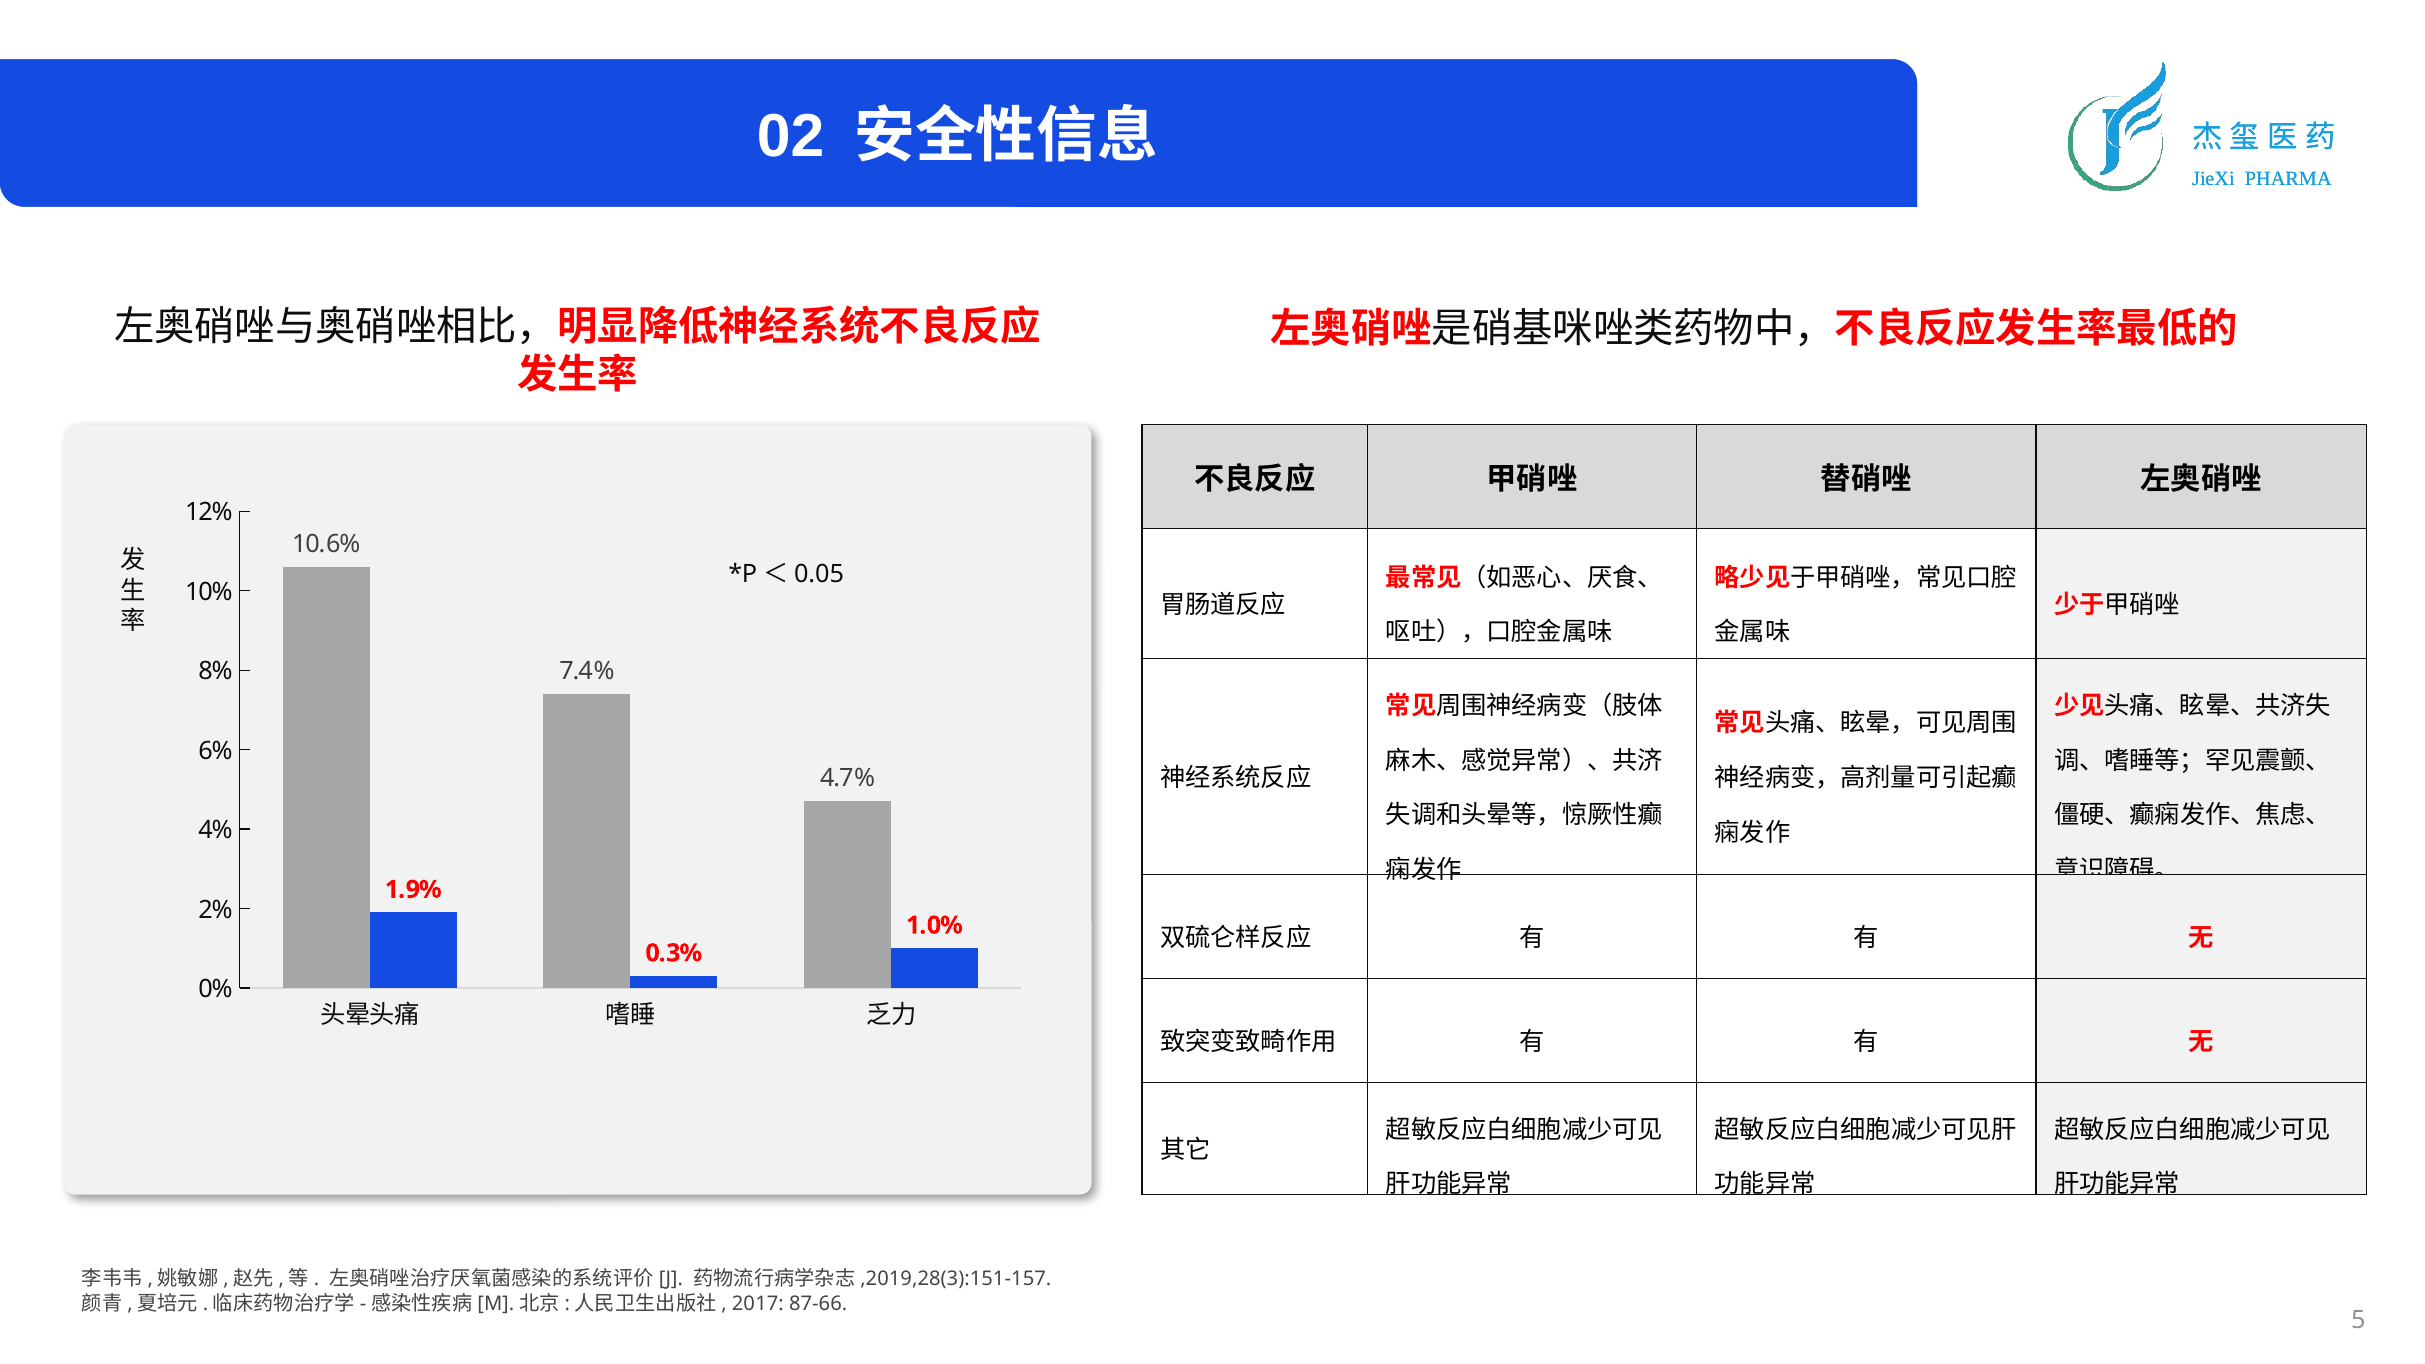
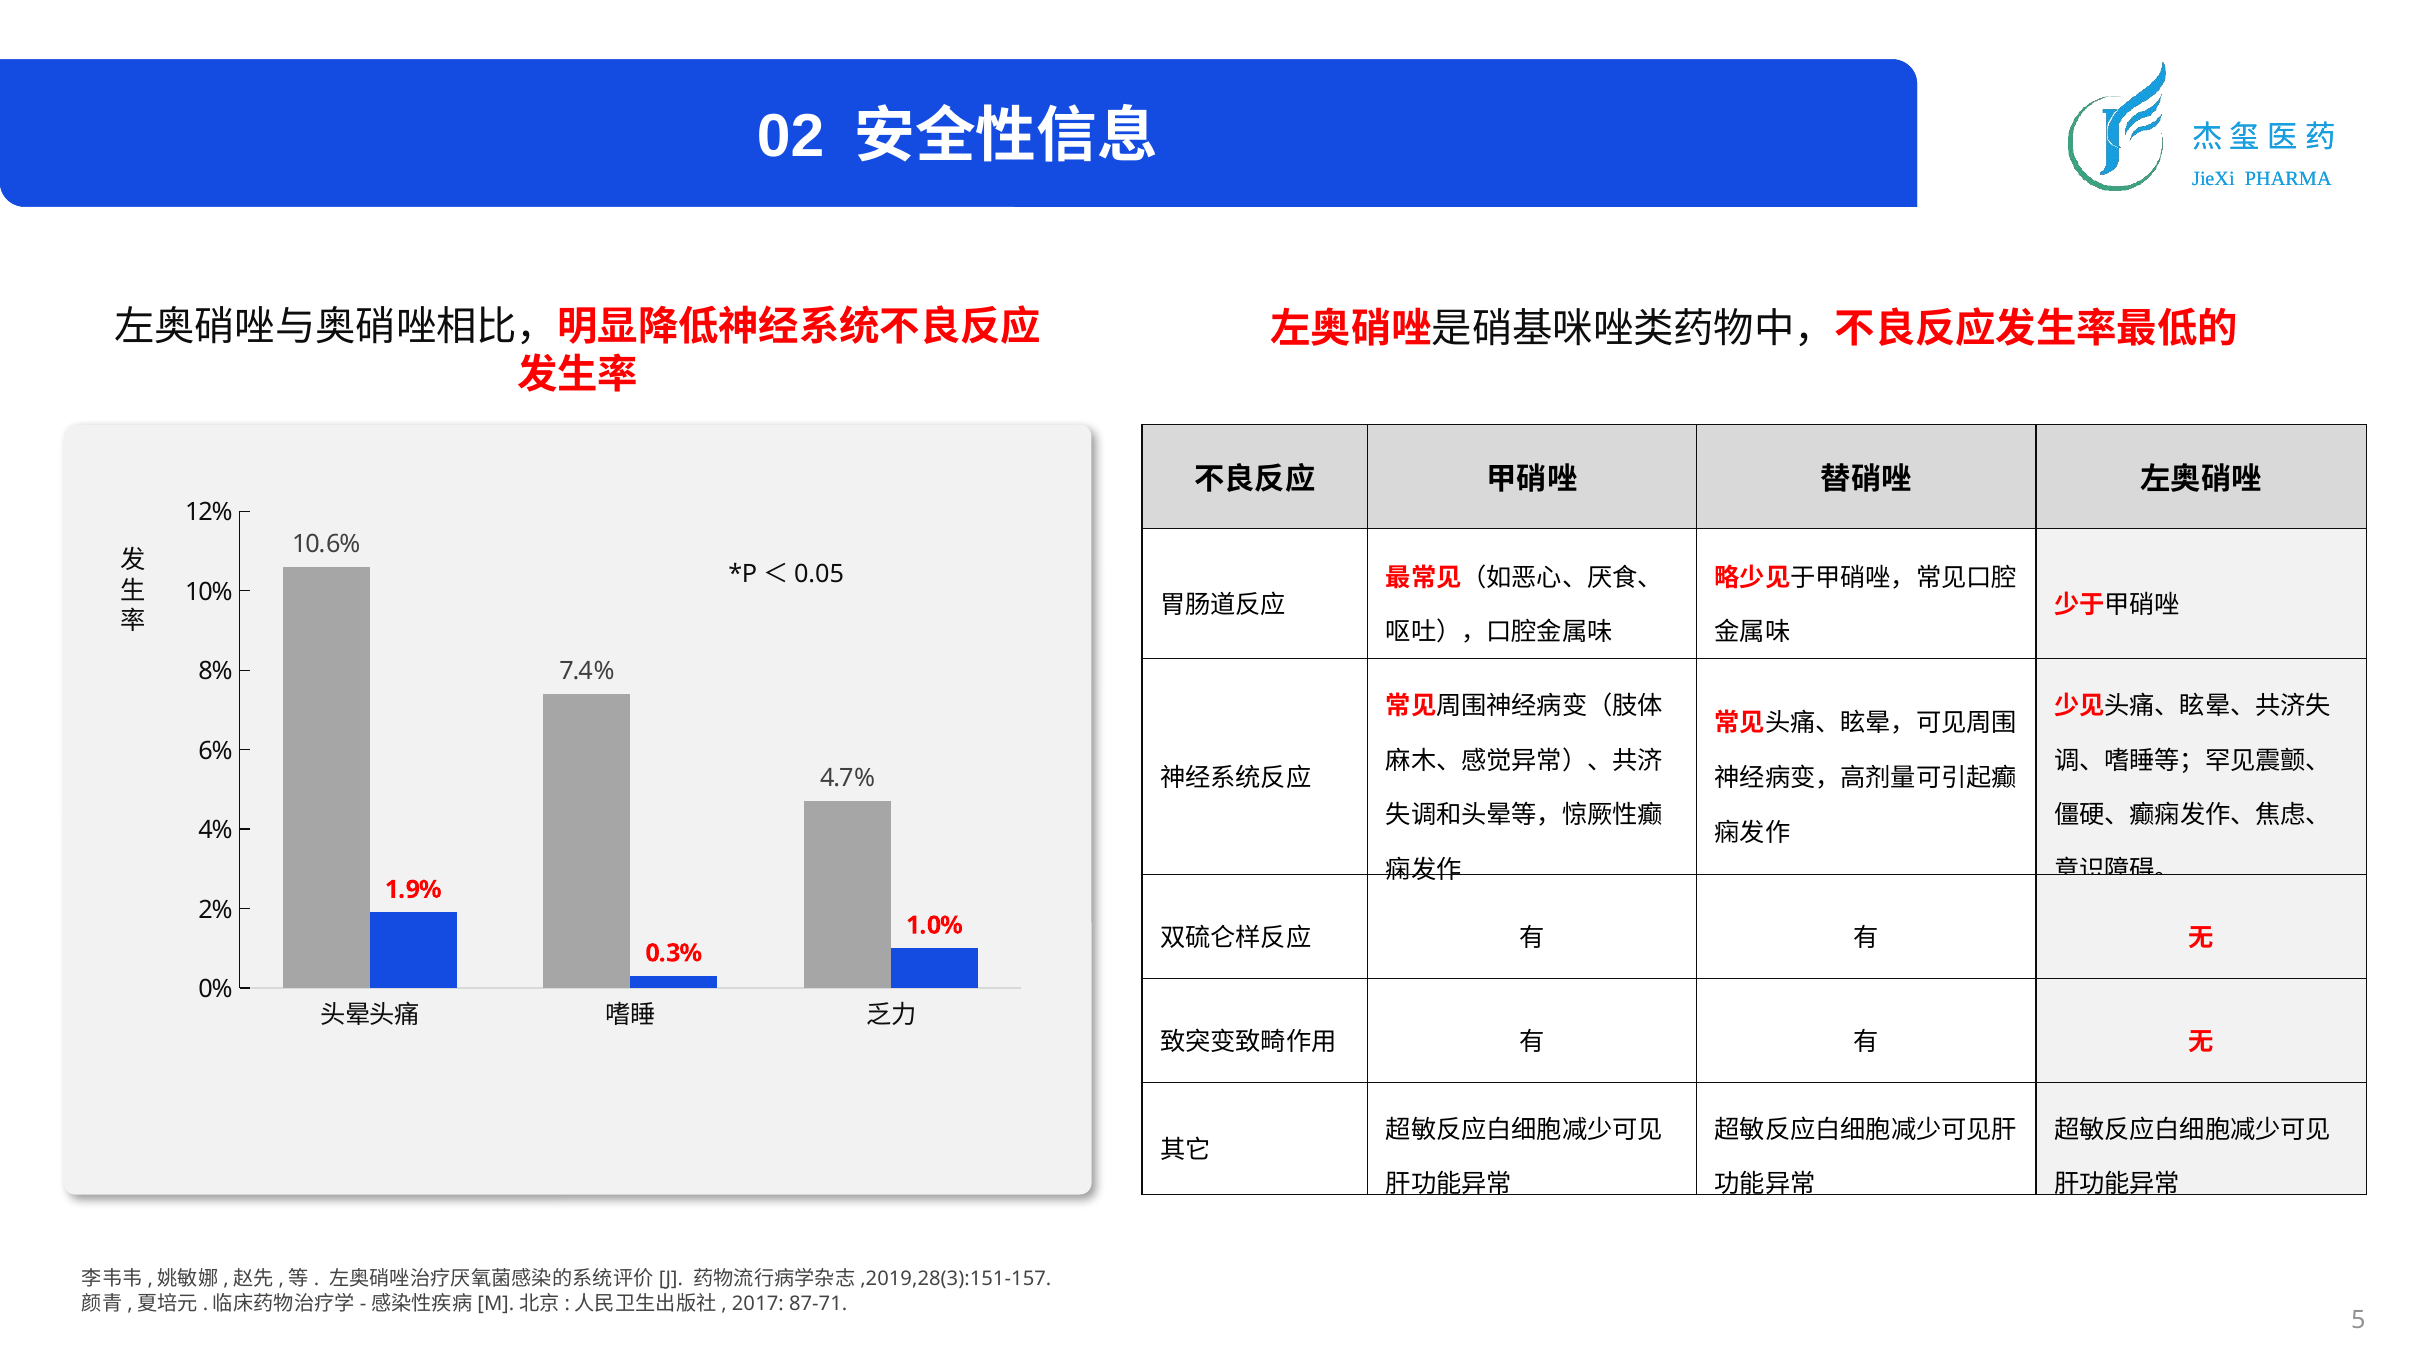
87-66: 87-66 -> 87-71
